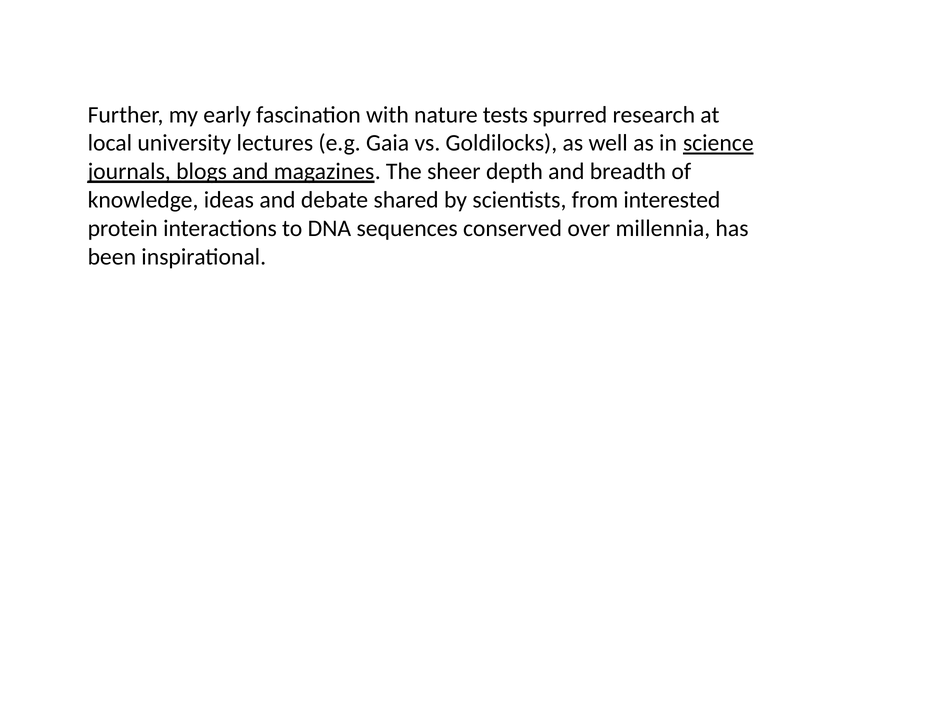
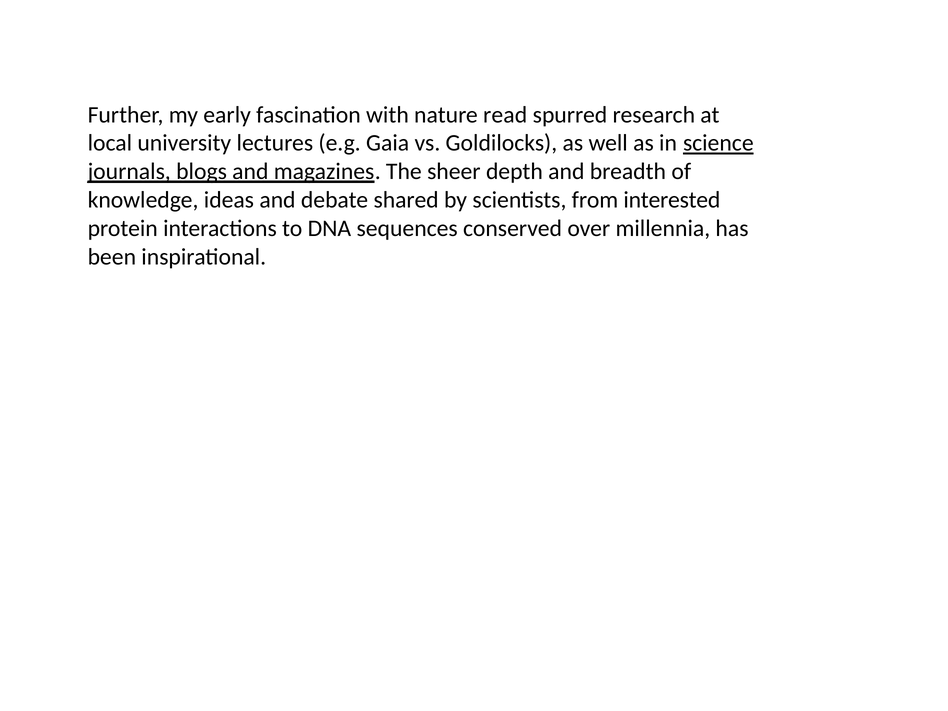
tests: tests -> read
